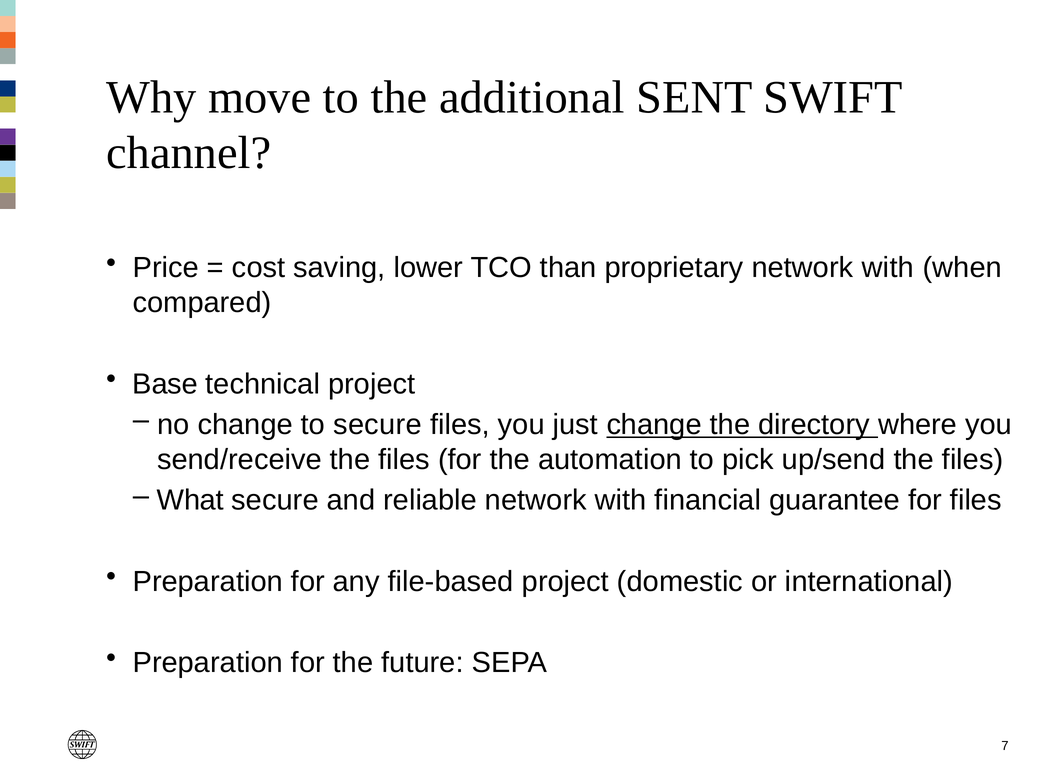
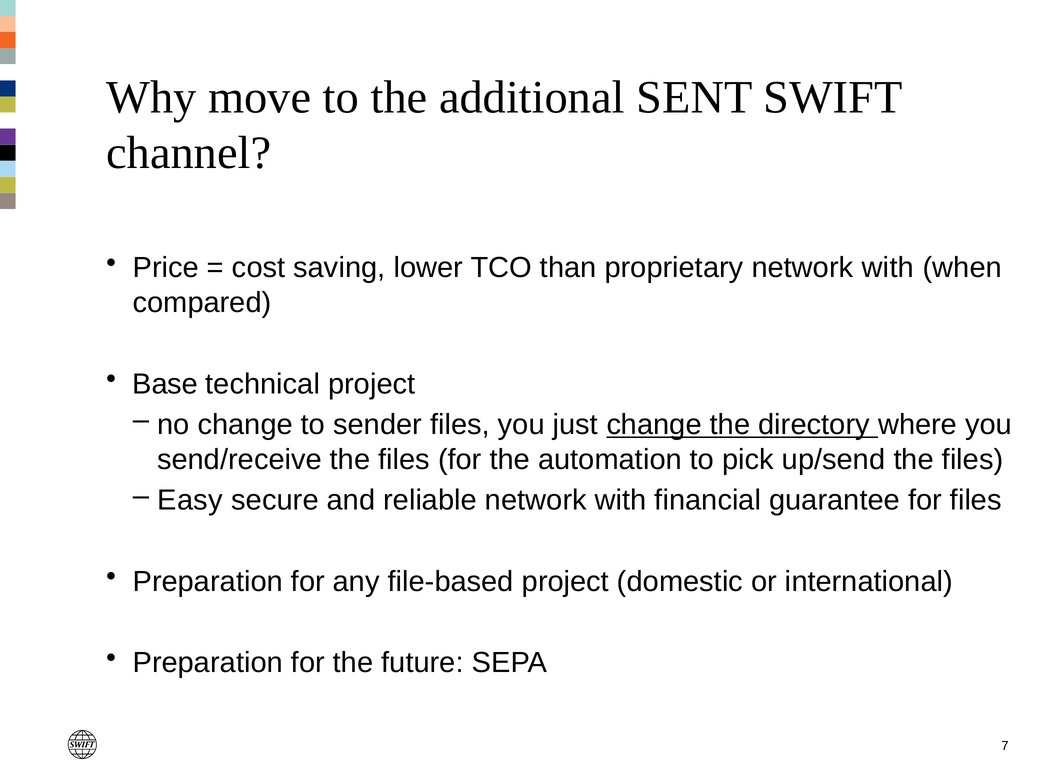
to secure: secure -> sender
What: What -> Easy
